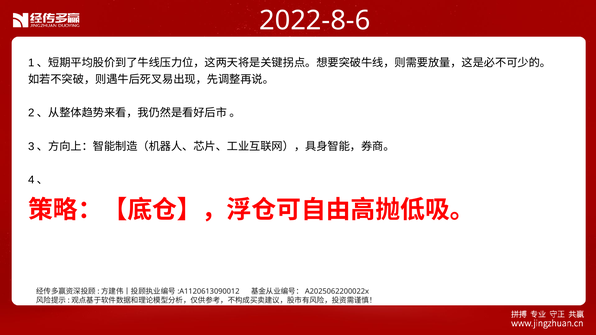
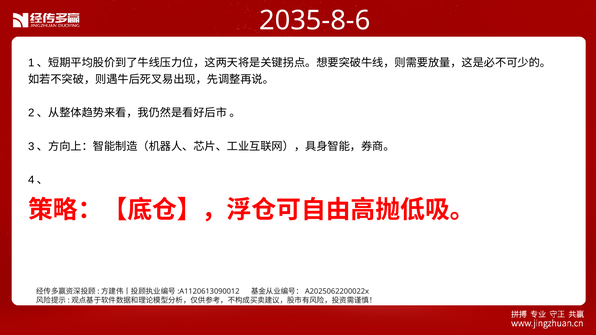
2022-8-6: 2022-8-6 -> 2035-8-6
